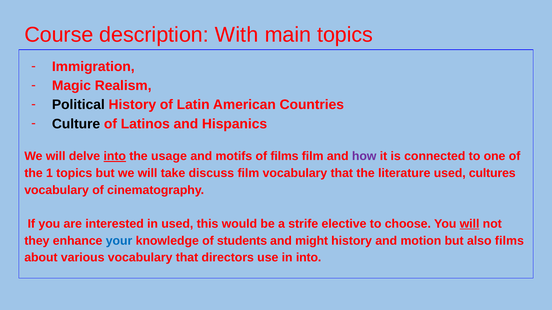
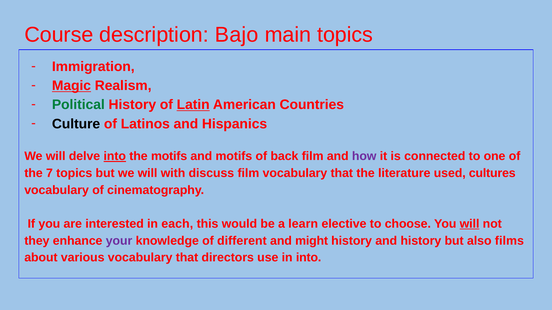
With: With -> Bajo
Magic underline: none -> present
Political colour: black -> green
Latin underline: none -> present
the usage: usage -> motifs
of films: films -> back
1: 1 -> 7
take: take -> with
in used: used -> each
strife: strife -> learn
your colour: blue -> purple
students: students -> different
and motion: motion -> history
